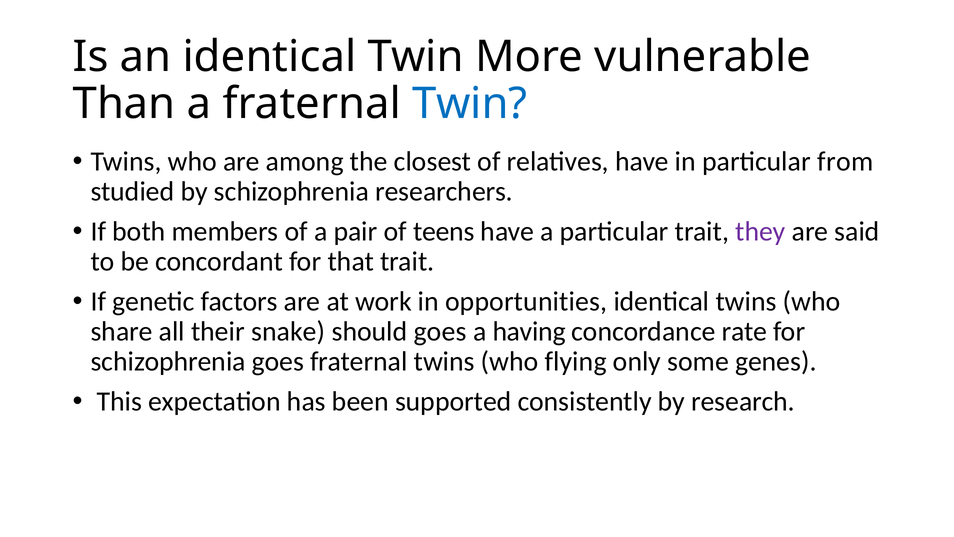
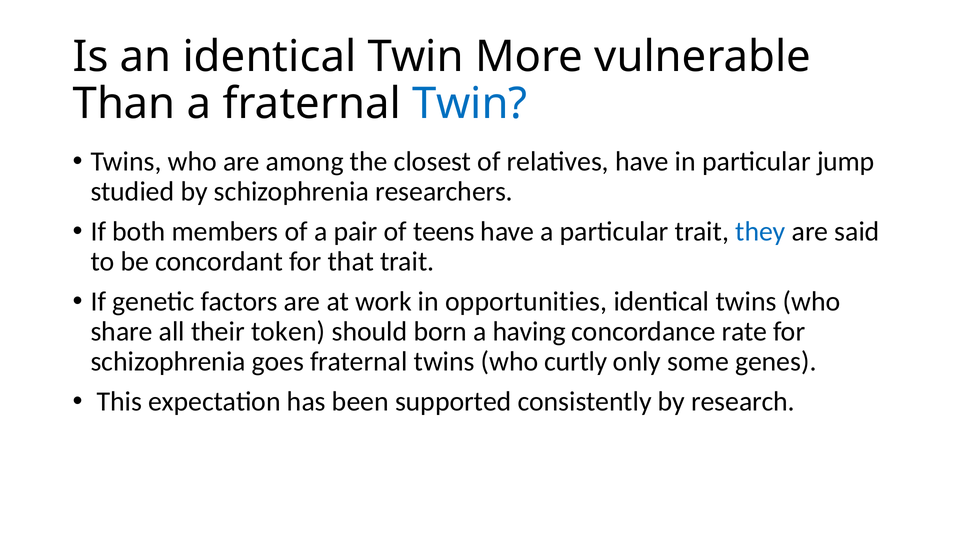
from: from -> jump
they colour: purple -> blue
snake: snake -> token
should goes: goes -> born
flying: flying -> curtly
